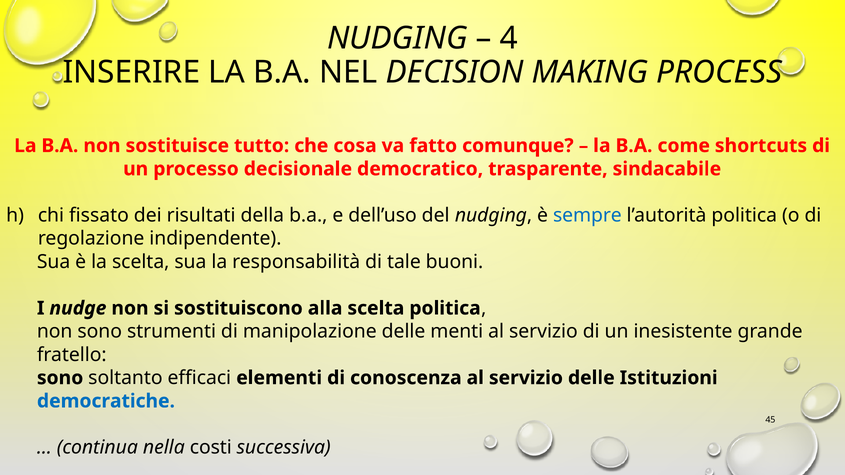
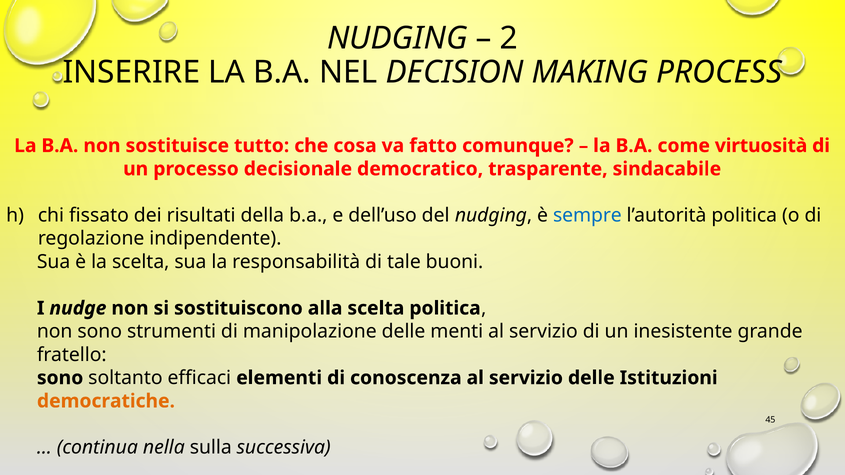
4: 4 -> 2
shortcuts: shortcuts -> virtuosità
democratiche colour: blue -> orange
costi: costi -> sulla
